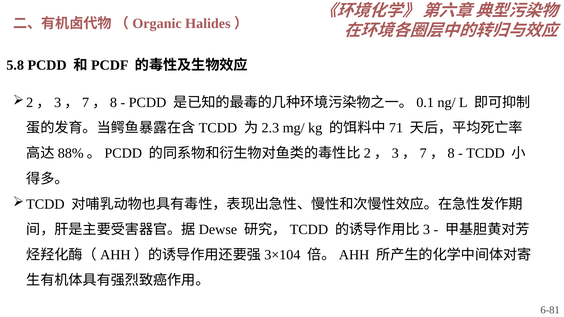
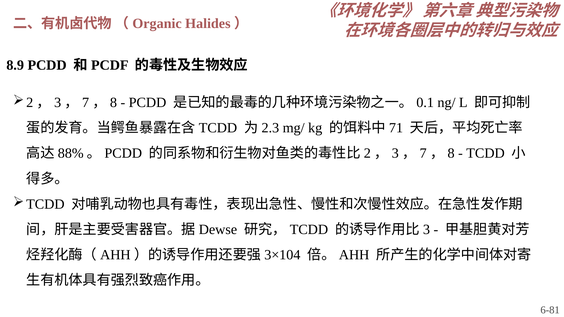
5.8: 5.8 -> 8.9
